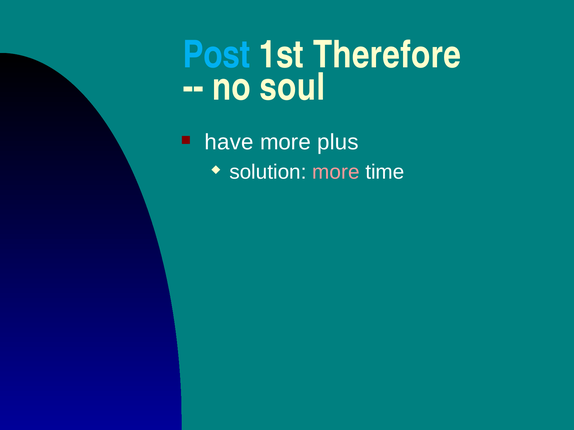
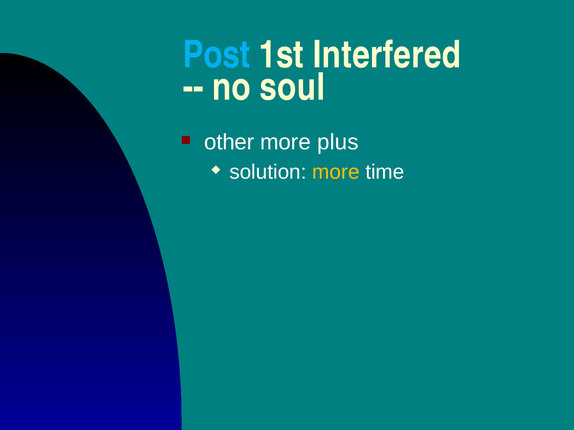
Therefore: Therefore -> Interfered
have: have -> other
more at (336, 172) colour: pink -> yellow
